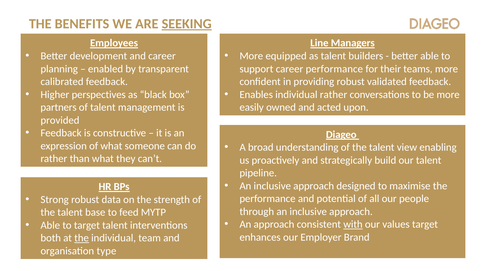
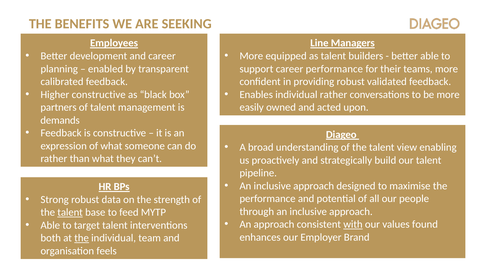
SEEKING underline: present -> none
Higher perspectives: perspectives -> constructive
provided: provided -> demands
talent at (70, 213) underline: none -> present
values target: target -> found
type: type -> feels
